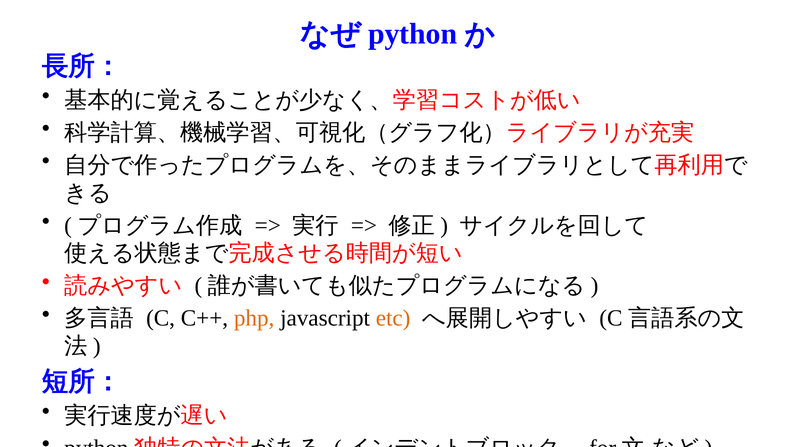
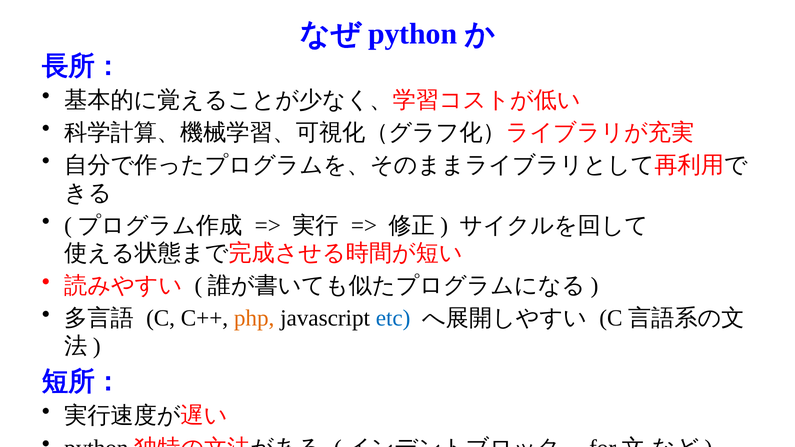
etc colour: orange -> blue
